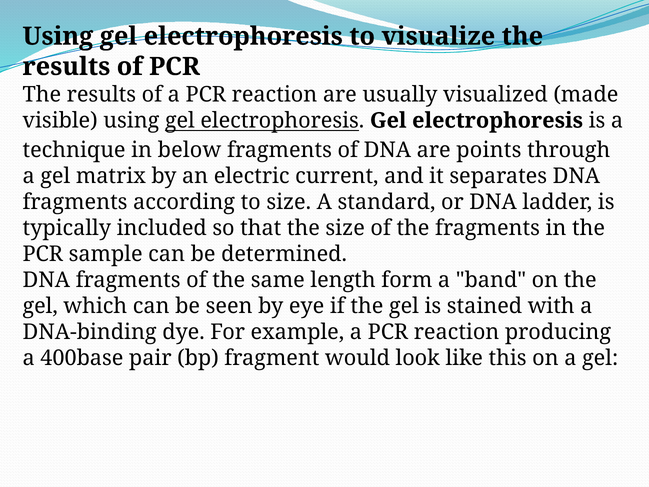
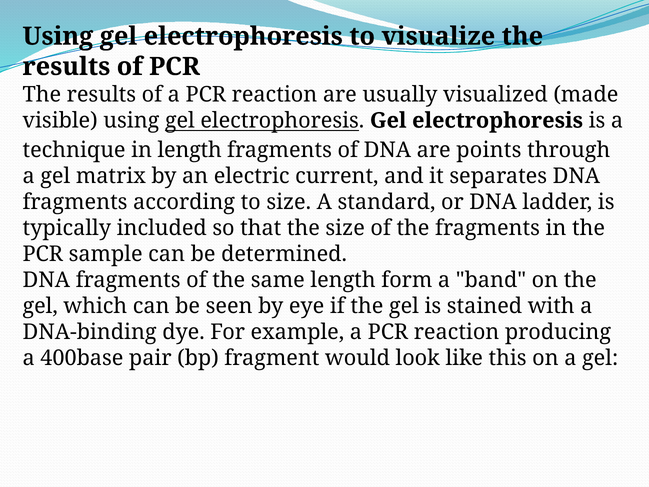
in below: below -> length
